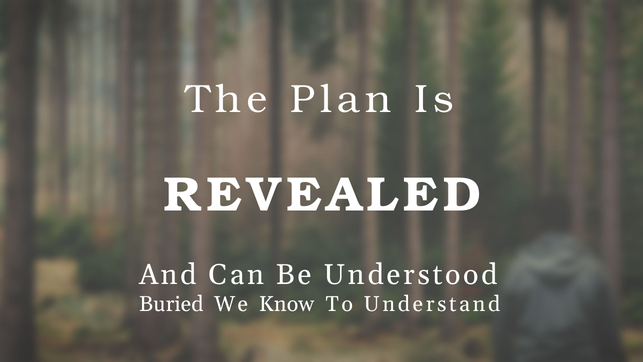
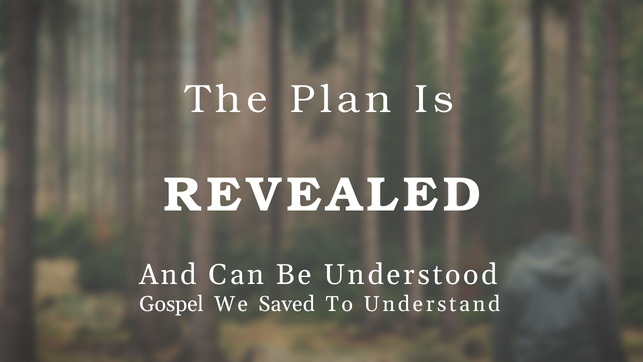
Buried: Buried -> Gospel
Know: Know -> Saved
